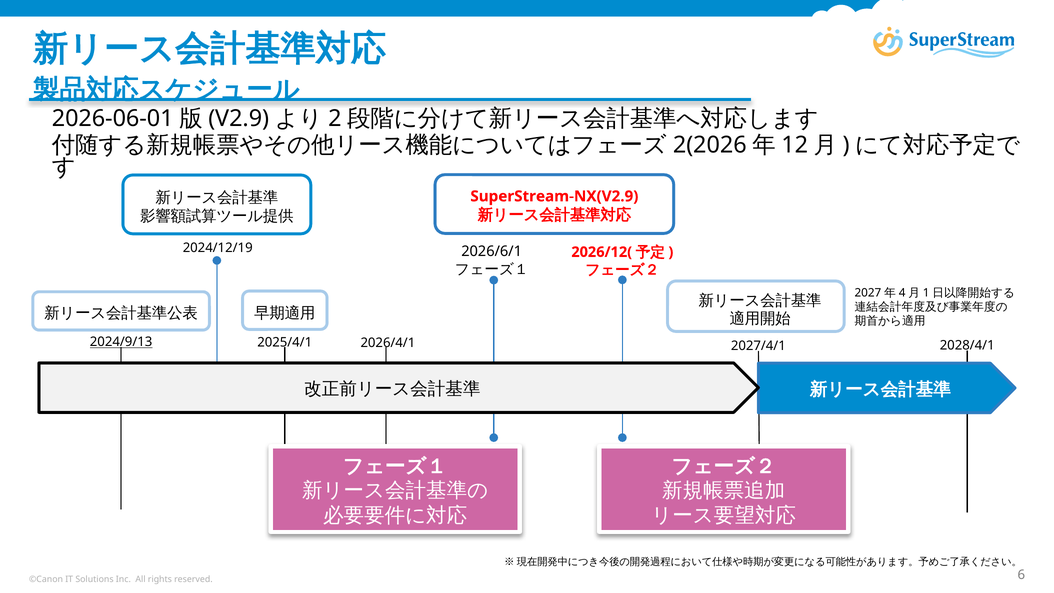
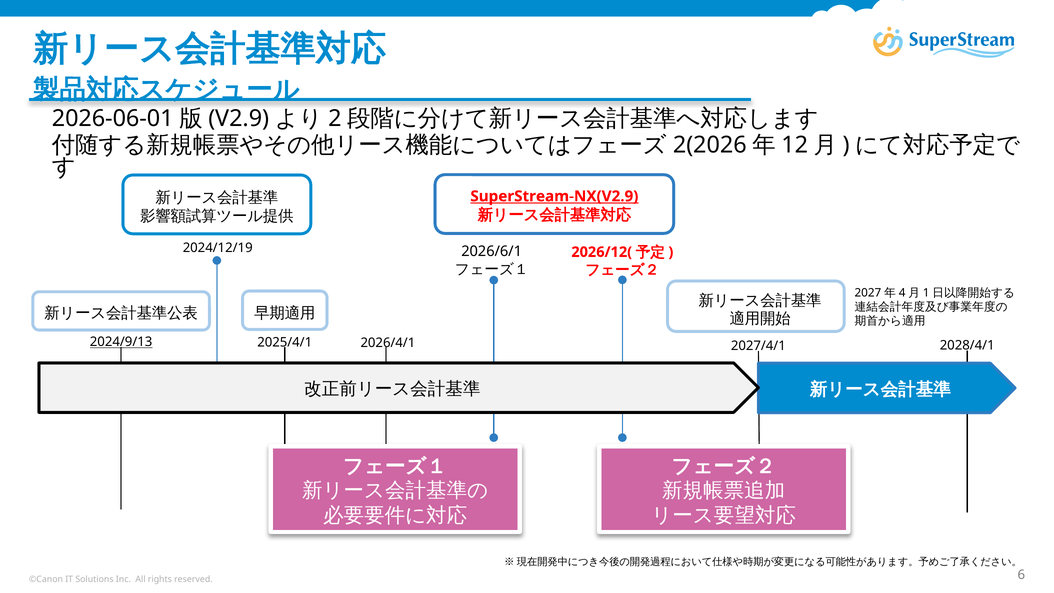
SuperStream-NX(V2.9 underline: none -> present
